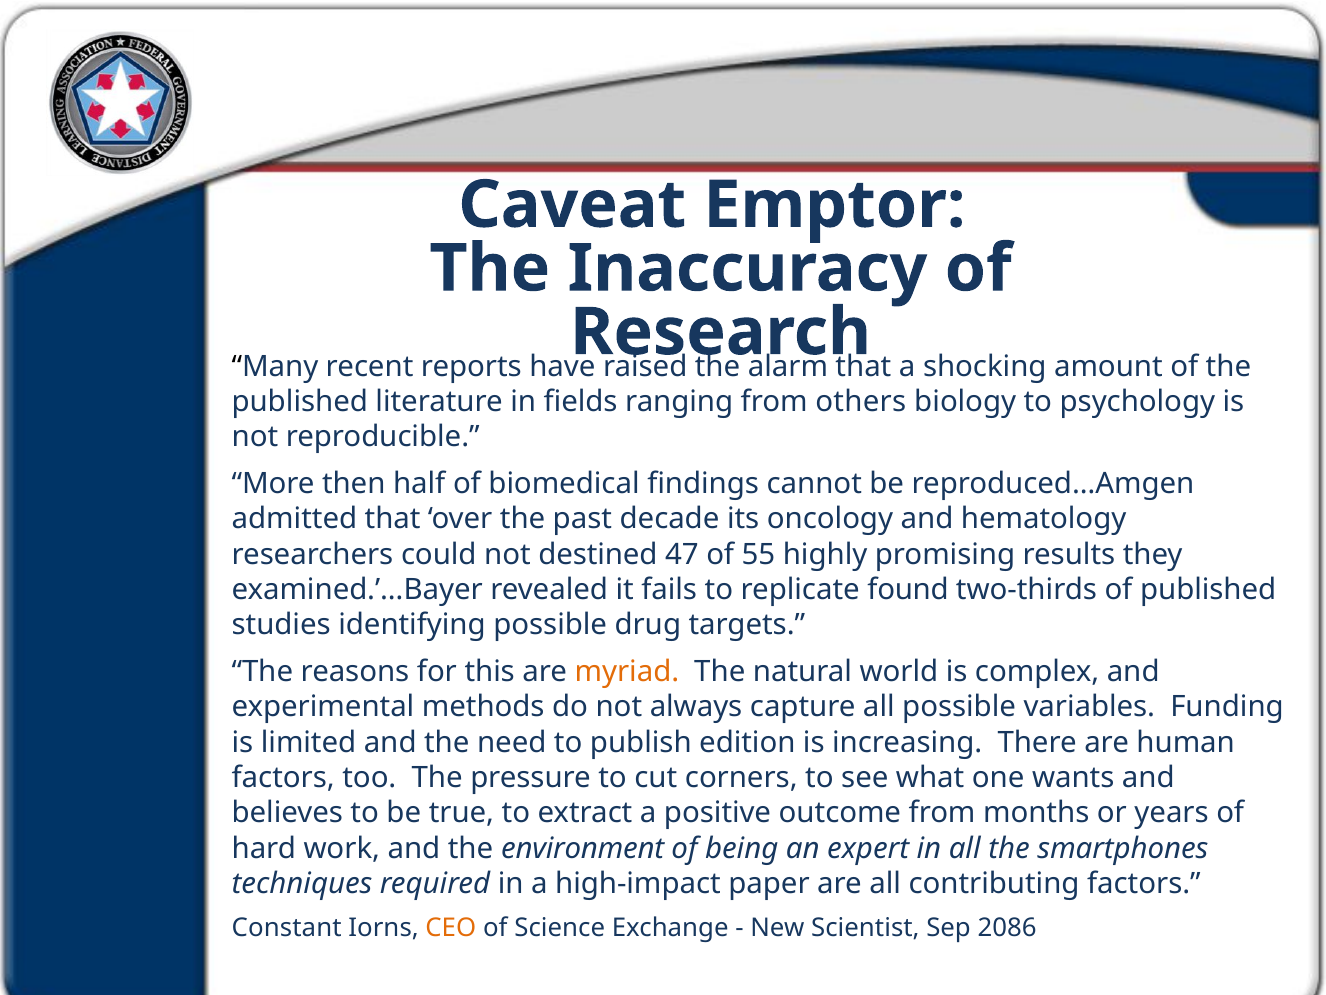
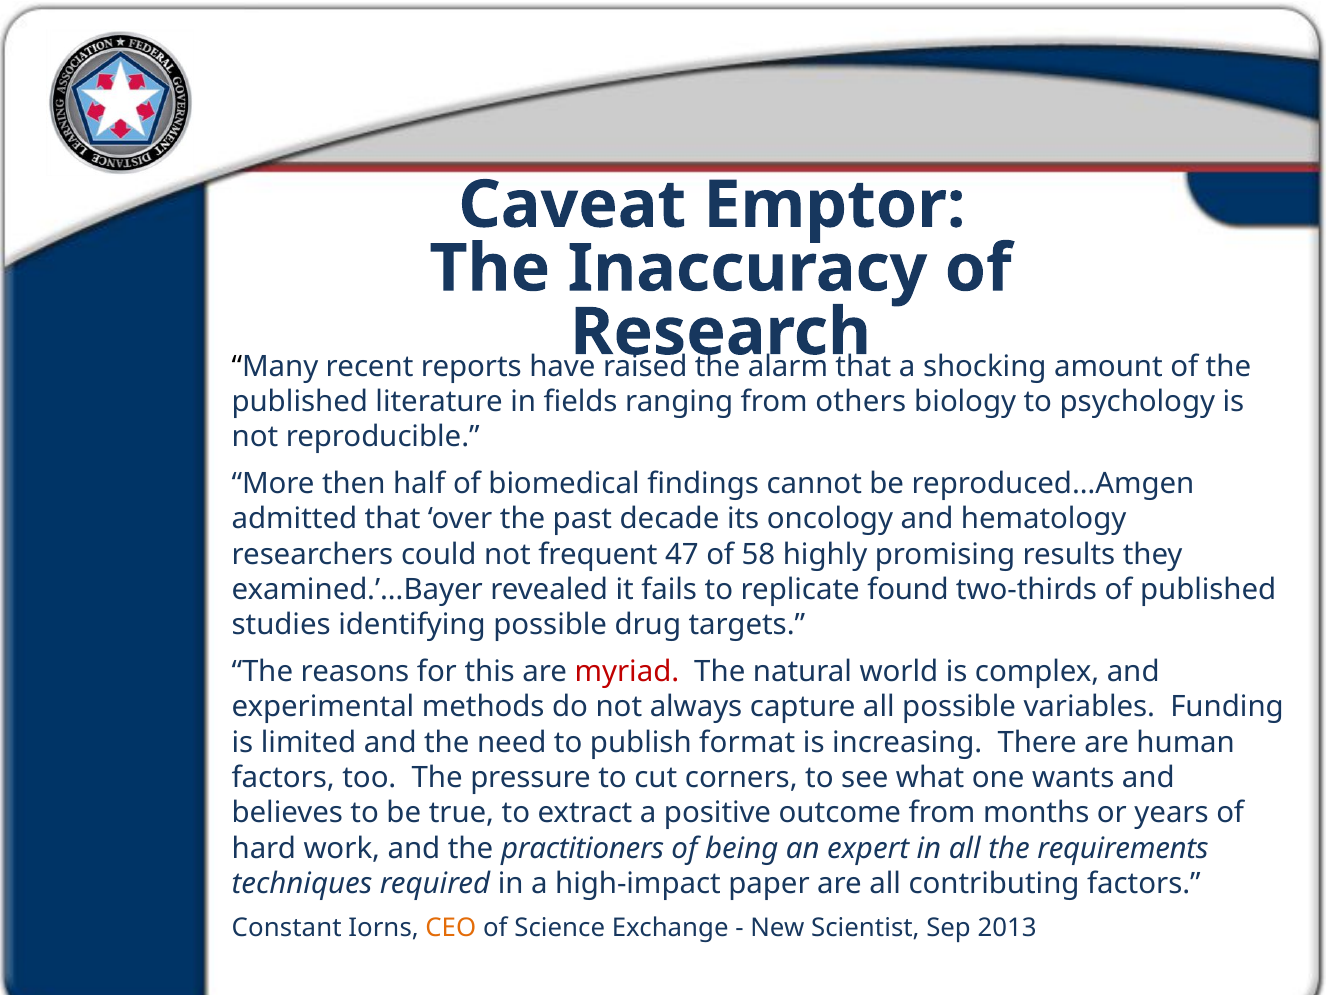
destined: destined -> frequent
55: 55 -> 58
myriad colour: orange -> red
edition: edition -> format
environment: environment -> practitioners
smartphones: smartphones -> requirements
2086: 2086 -> 2013
